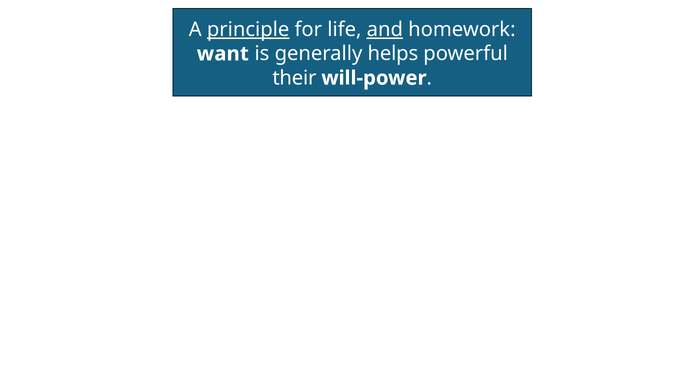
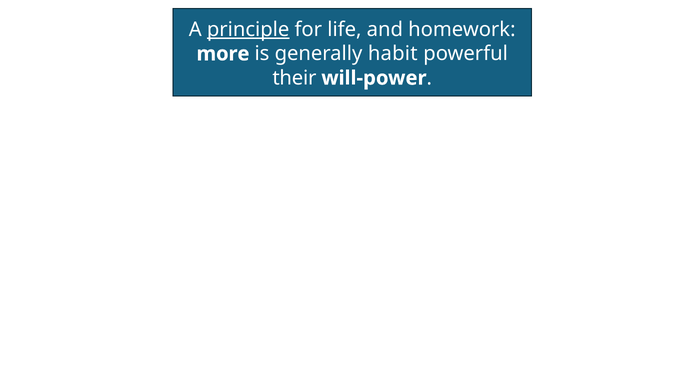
and underline: present -> none
want: want -> more
helps: helps -> habit
